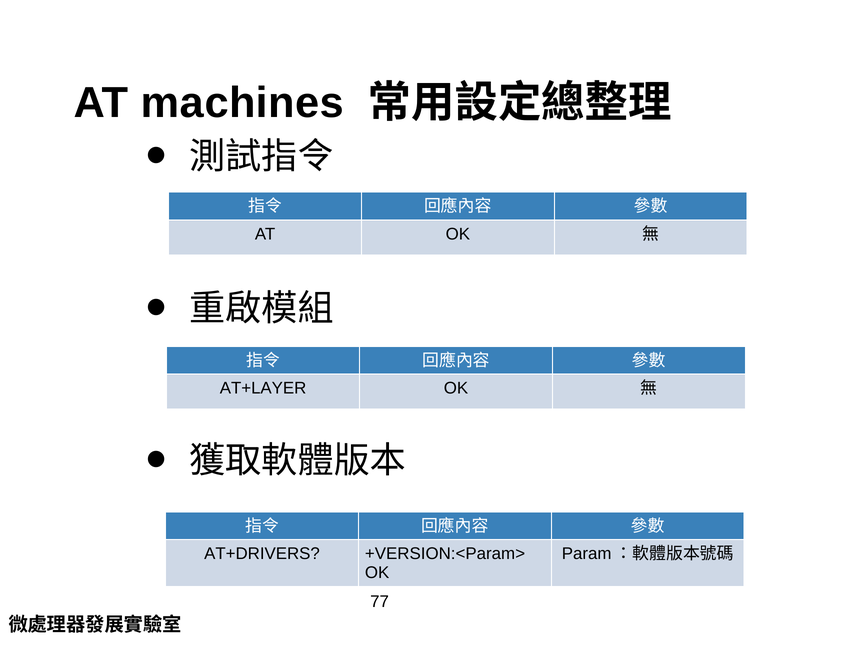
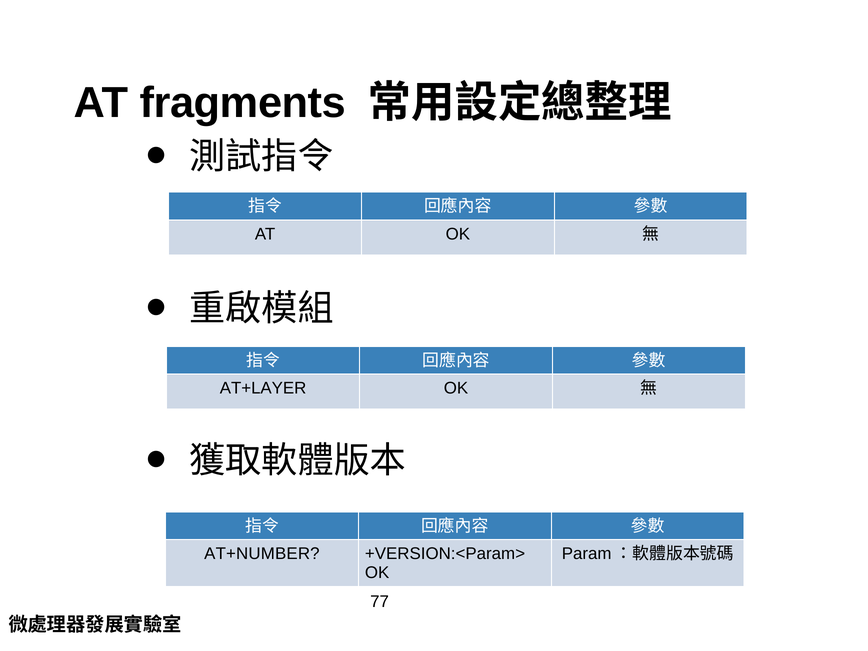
machines: machines -> fragments
AT+DRIVERS: AT+DRIVERS -> AT+NUMBER
